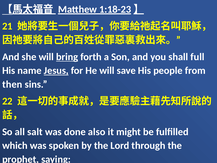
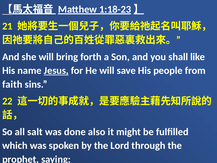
bring underline: present -> none
full: full -> like
then: then -> faith
